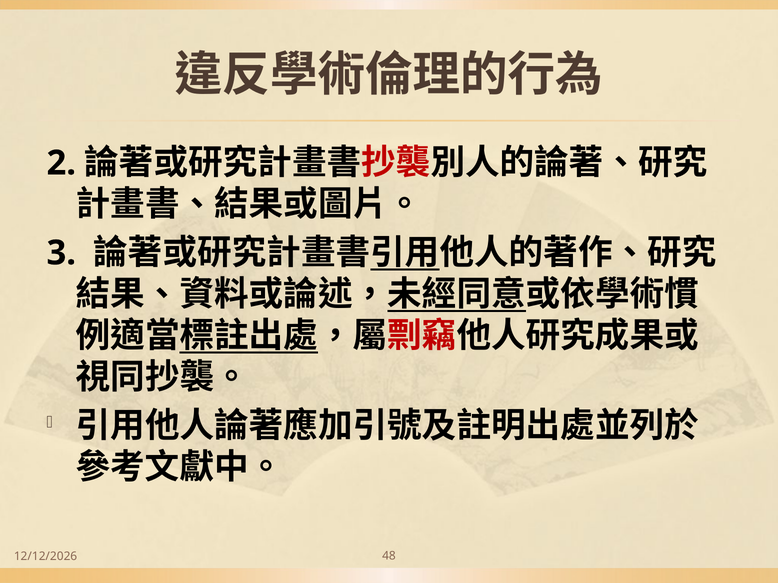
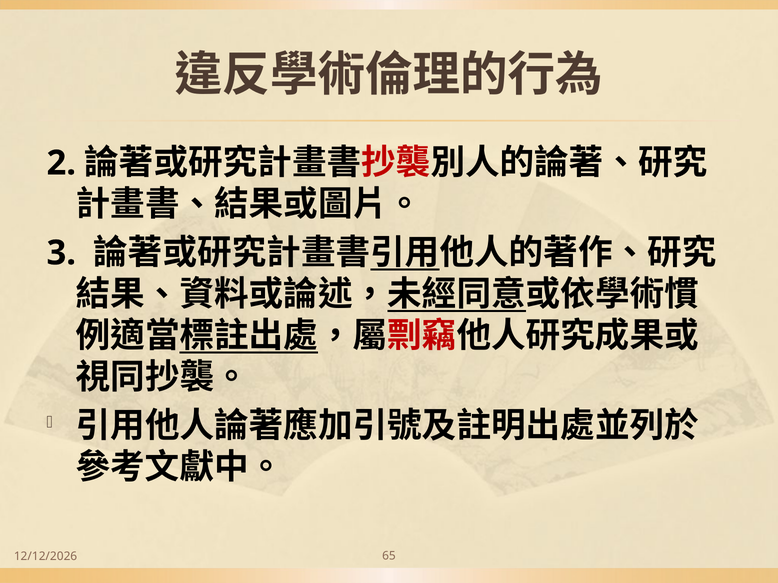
48: 48 -> 65
